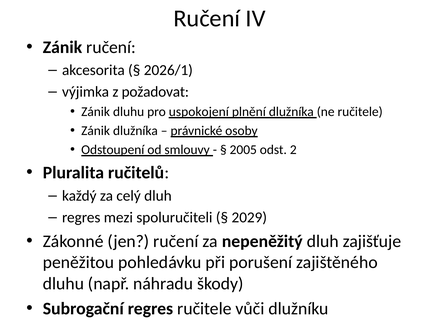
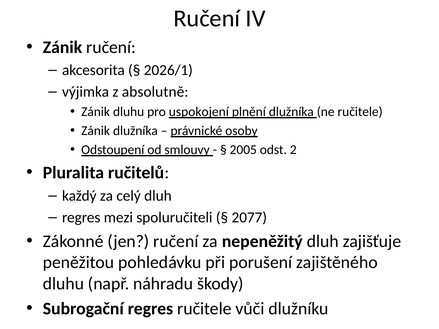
požadovat: požadovat -> absolutně
2029: 2029 -> 2077
